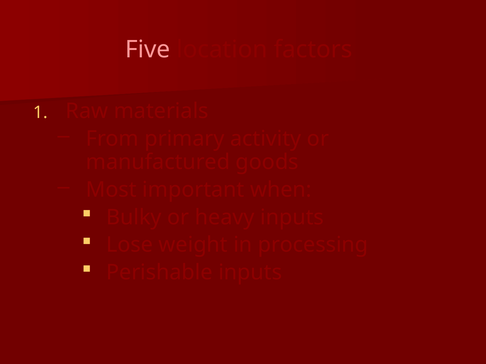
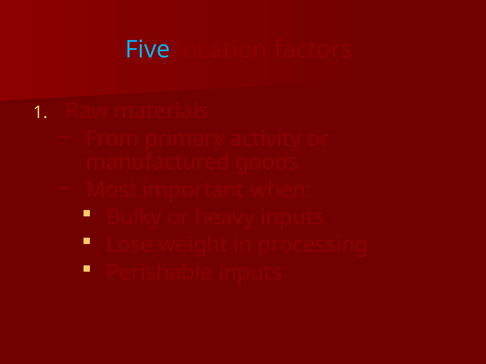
Five colour: pink -> light blue
